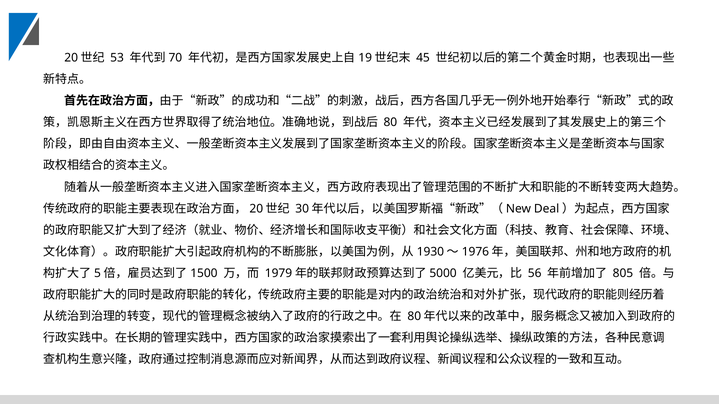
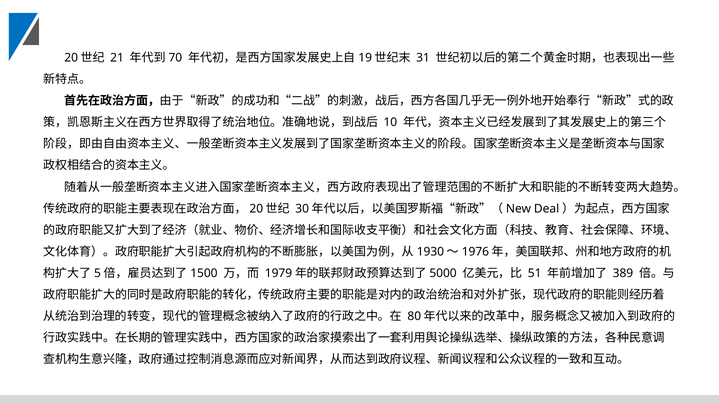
53: 53 -> 21
45: 45 -> 31
80: 80 -> 10
56: 56 -> 51
805: 805 -> 389
